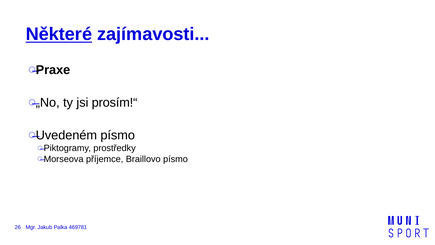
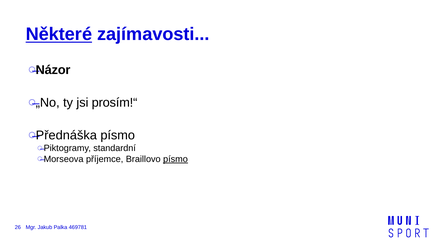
Praxe: Praxe -> Názor
Uvedeném: Uvedeném -> Přednáška
prostředky: prostředky -> standardní
písmo at (176, 159) underline: none -> present
